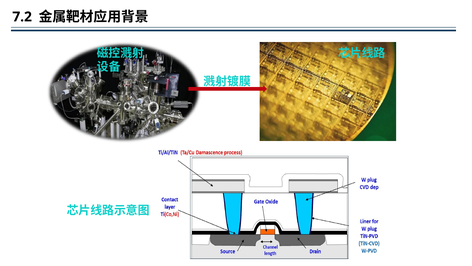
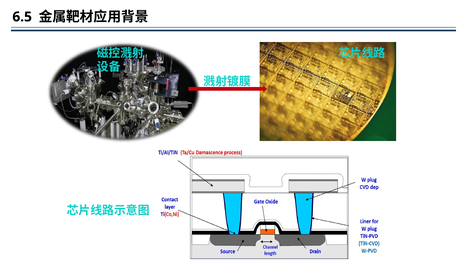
7.2: 7.2 -> 6.5
